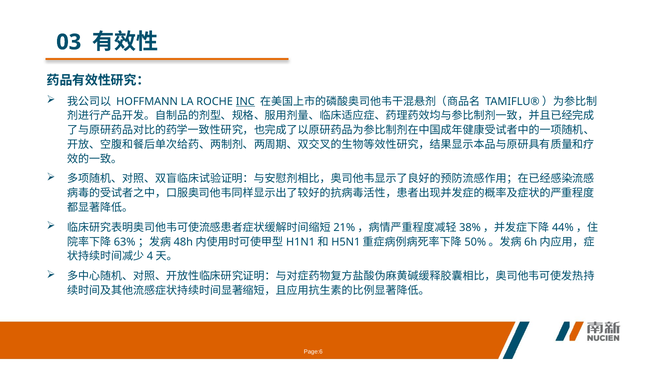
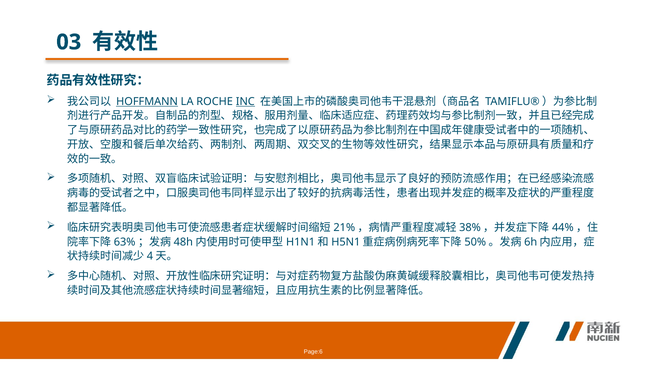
HOFFMANN underline: none -> present
